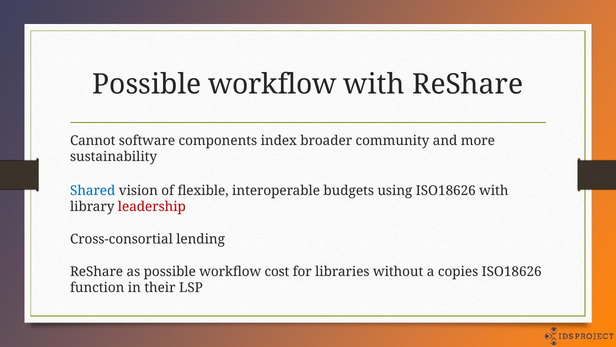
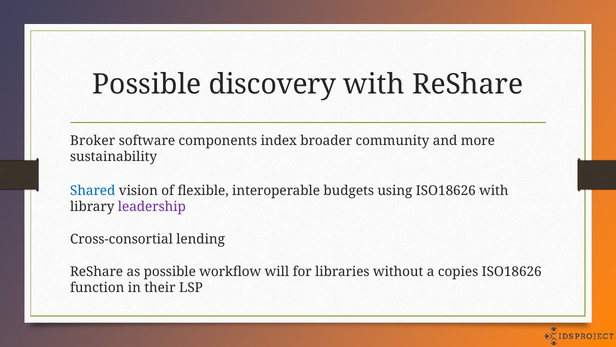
workflow at (272, 85): workflow -> discovery
Cannot: Cannot -> Broker
leadership colour: red -> purple
cost: cost -> will
